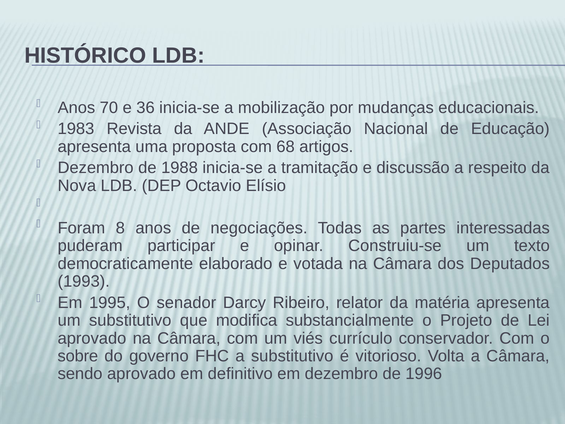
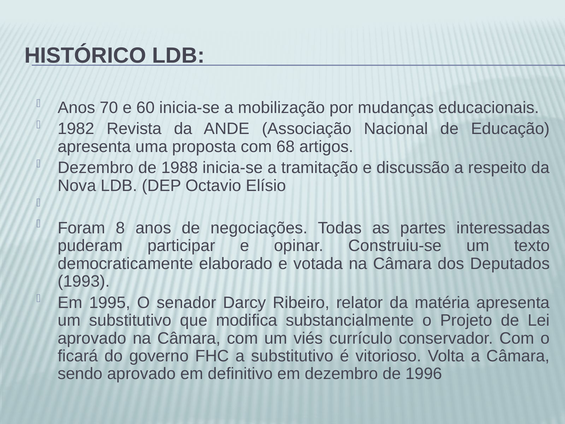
36: 36 -> 60
1983: 1983 -> 1982
sobre: sobre -> ficará
